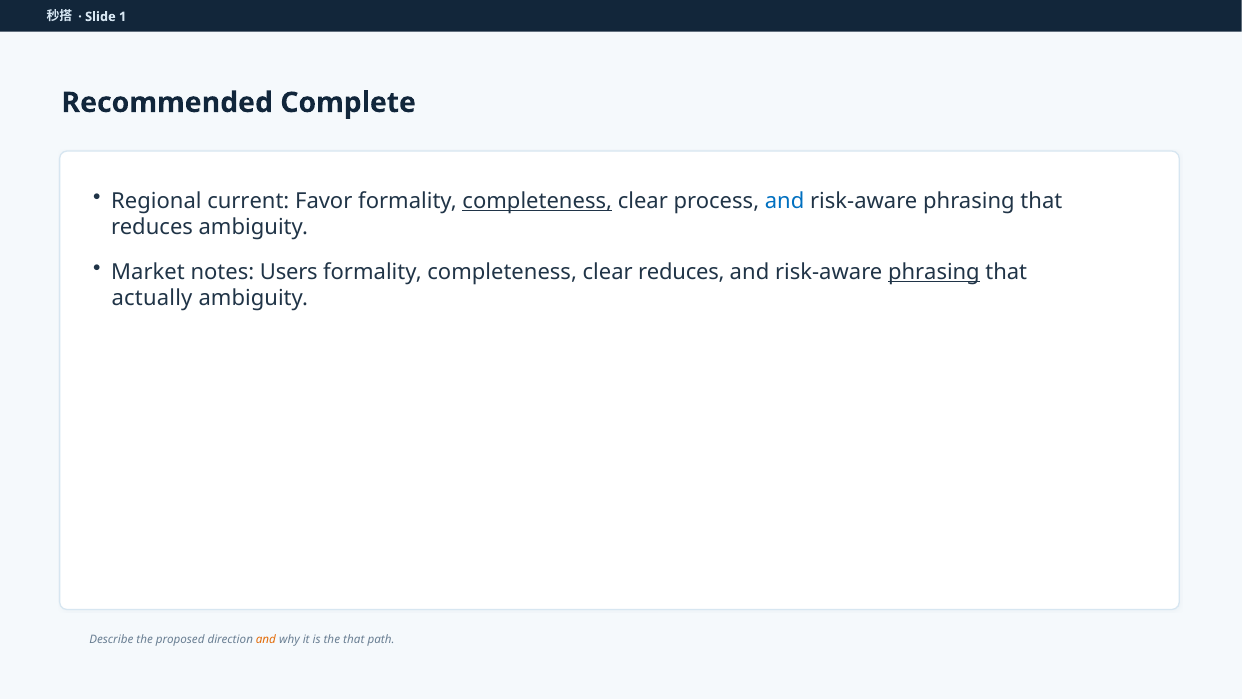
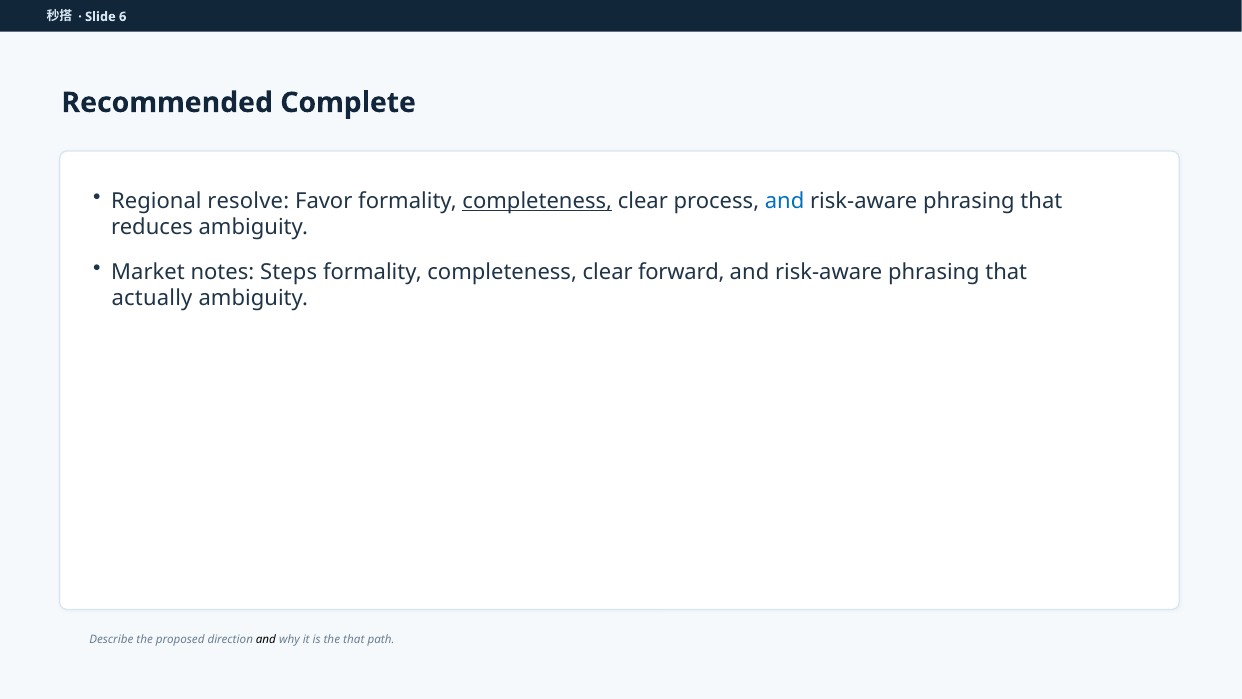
1: 1 -> 6
current: current -> resolve
Users: Users -> Steps
clear reduces: reduces -> forward
phrasing at (934, 272) underline: present -> none
and at (266, 640) colour: orange -> black
